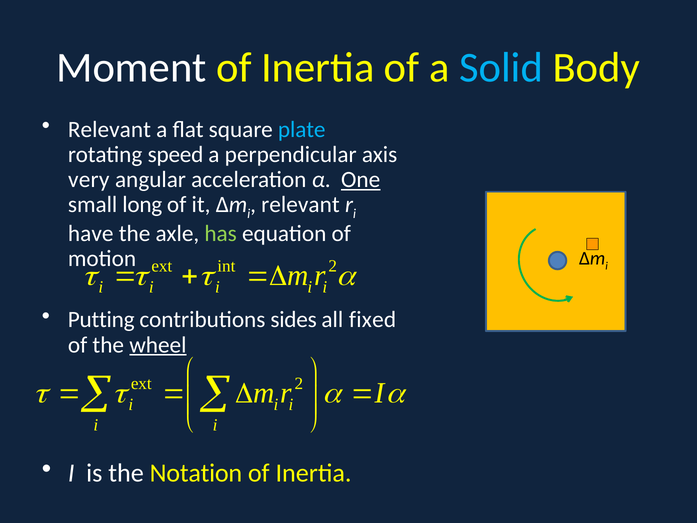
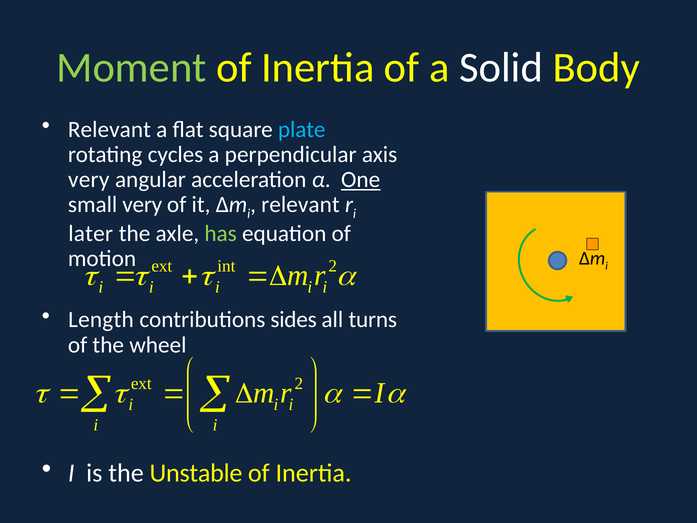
Moment colour: white -> light green
Solid colour: light blue -> white
speed: speed -> cycles
small long: long -> very
have: have -> later
Putting: Putting -> Length
fixed: fixed -> turns
wheel underline: present -> none
Notation: Notation -> Unstable
